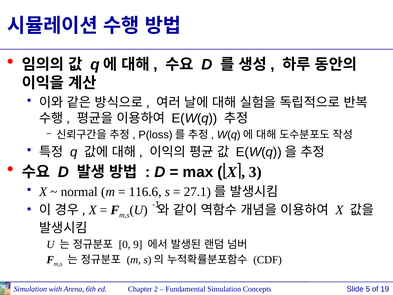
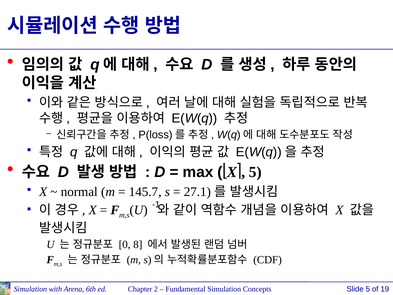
3 at (255, 172): 3 -> 5
116.6: 116.6 -> 145.7
9: 9 -> 8
